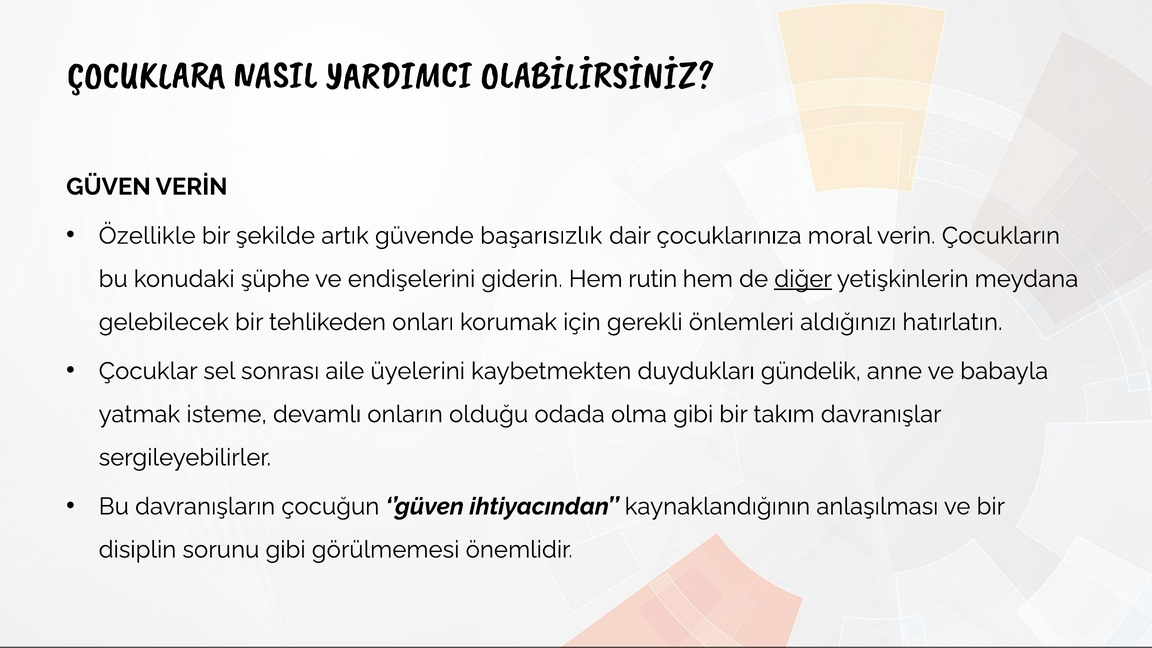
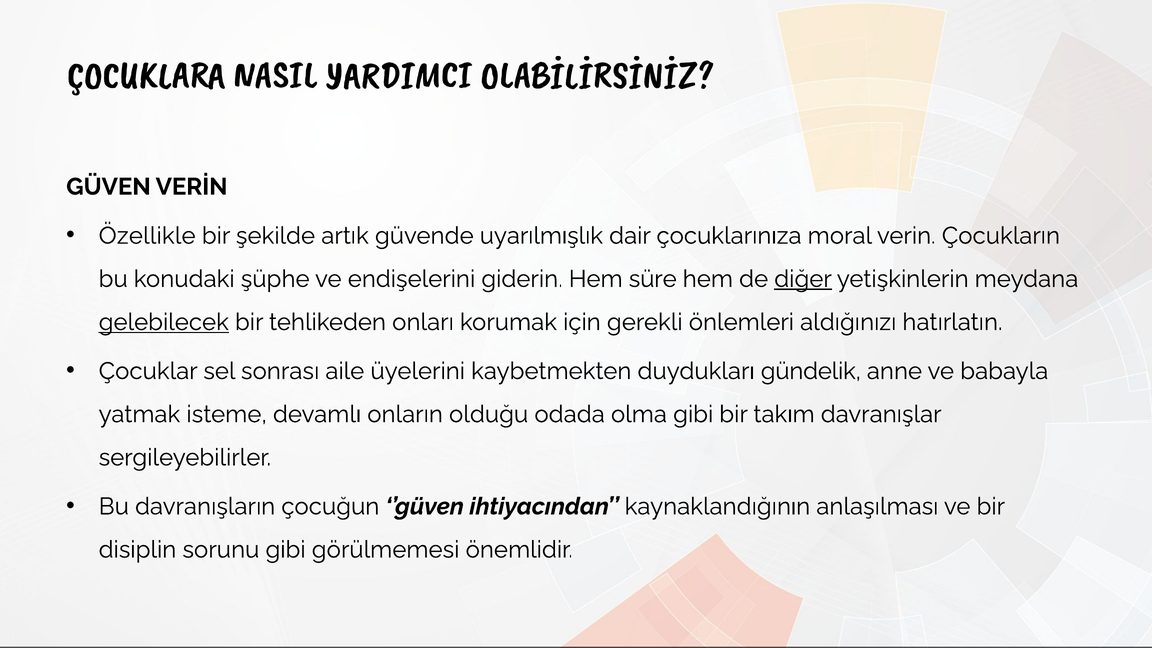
başarısızlık: başarısızlık -> uyarılmışlık
rutin: rutin -> süre
gelebilecek underline: none -> present
